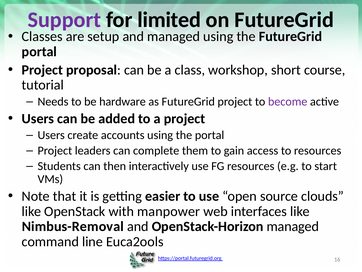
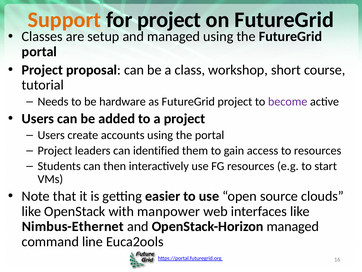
Support colour: purple -> orange
for limited: limited -> project
complete: complete -> identified
Nimbus-Removal: Nimbus-Removal -> Nimbus-Ethernet
